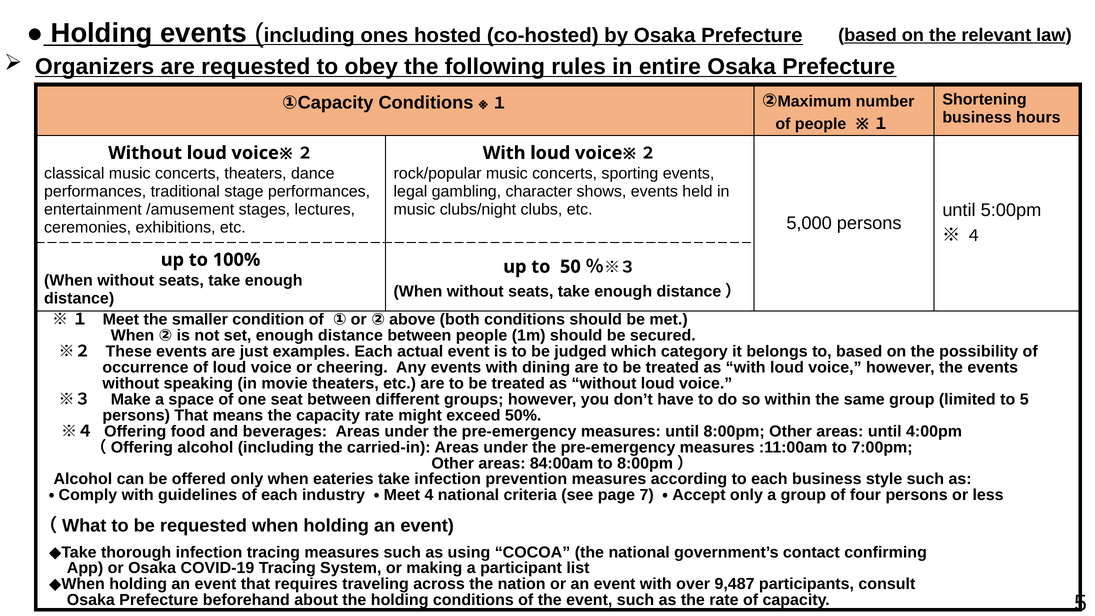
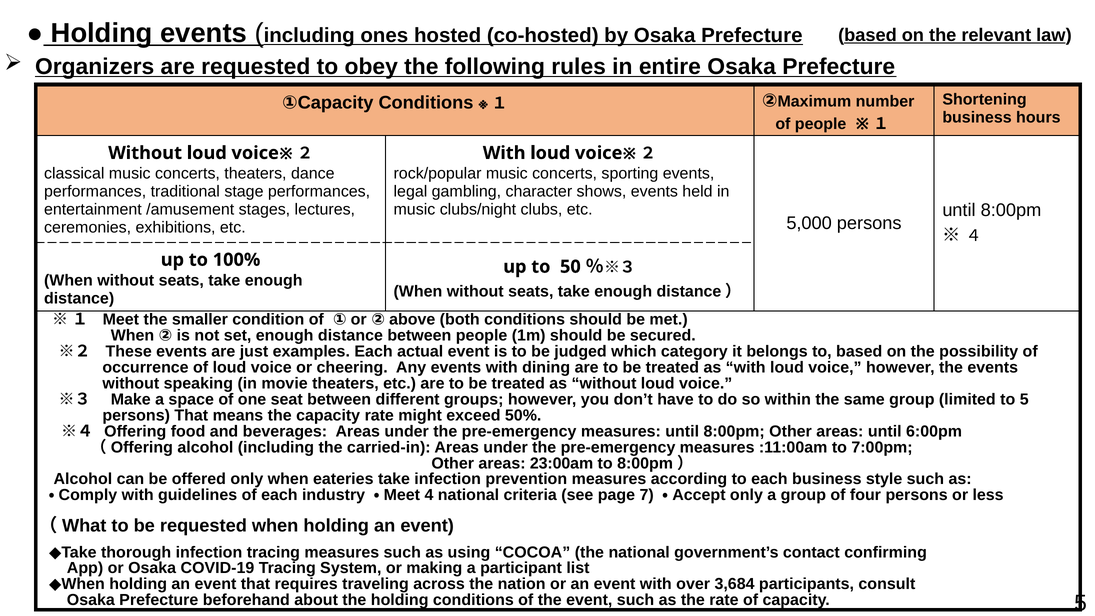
5:00pm at (1011, 210): 5:00pm -> 8:00pm
4:00pm: 4:00pm -> 6:00pm
84:00am: 84:00am -> 23:00am
9,487: 9,487 -> 3,684
